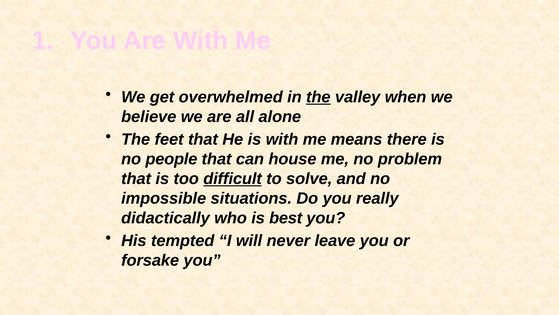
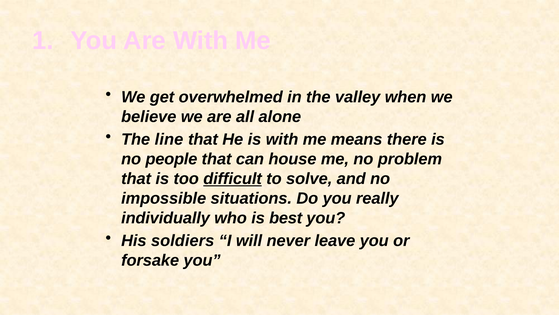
the at (318, 97) underline: present -> none
feet: feet -> line
didactically: didactically -> individually
tempted: tempted -> soldiers
